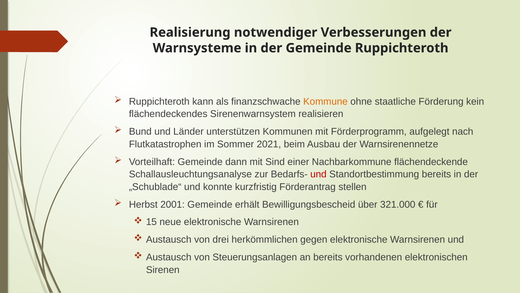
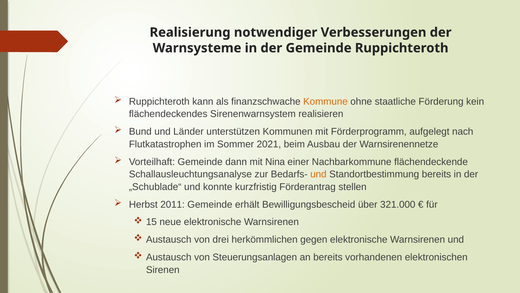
Sind: Sind -> Nina
und at (318, 174) colour: red -> orange
2001: 2001 -> 2011
